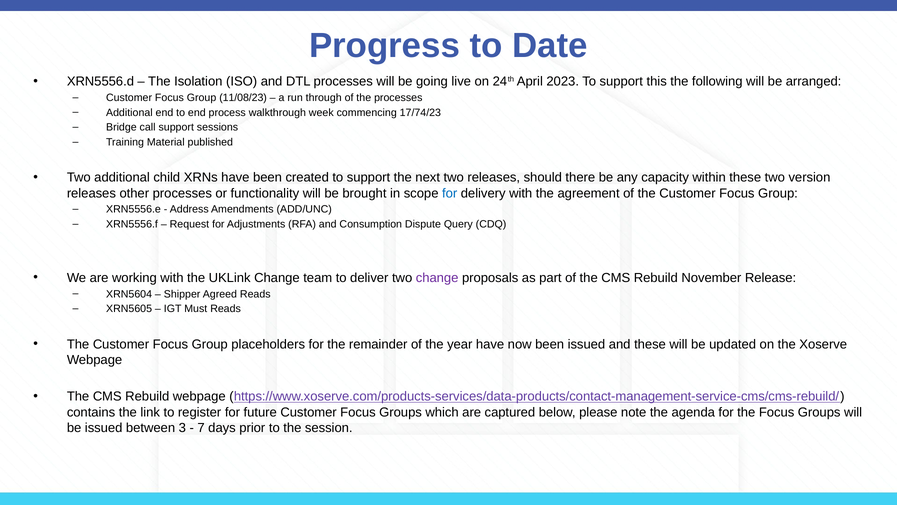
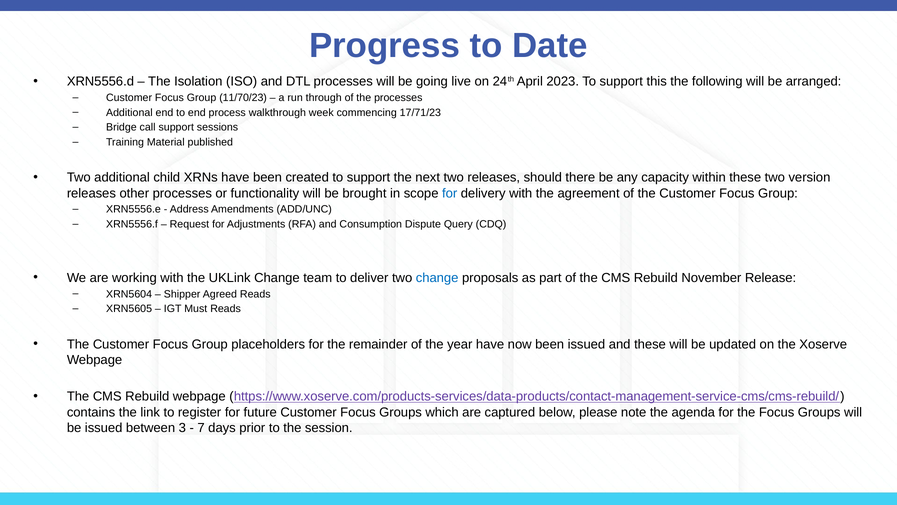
11/08/23: 11/08/23 -> 11/70/23
17/74/23: 17/74/23 -> 17/71/23
change at (437, 278) colour: purple -> blue
